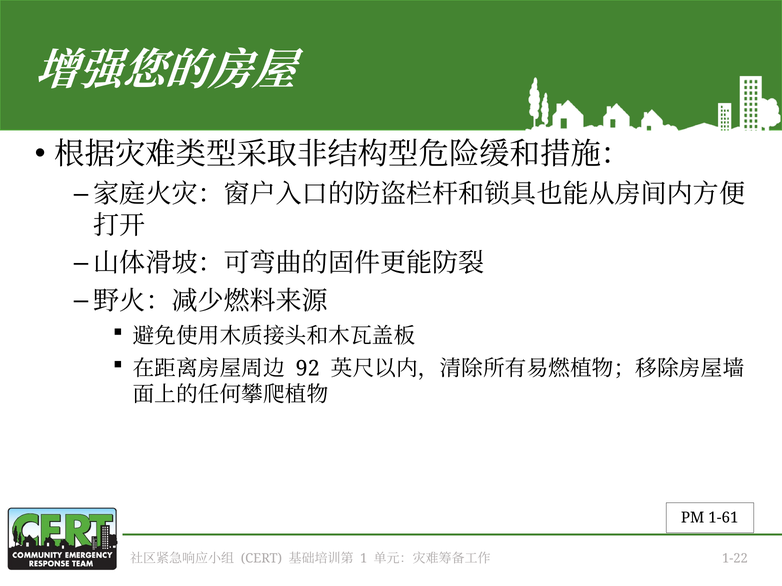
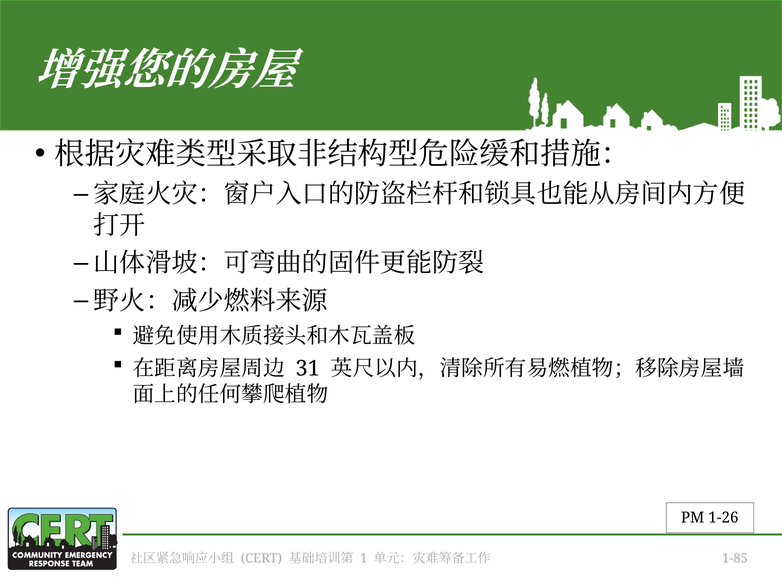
92: 92 -> 31
1-61: 1-61 -> 1-26
1-22: 1-22 -> 1-85
